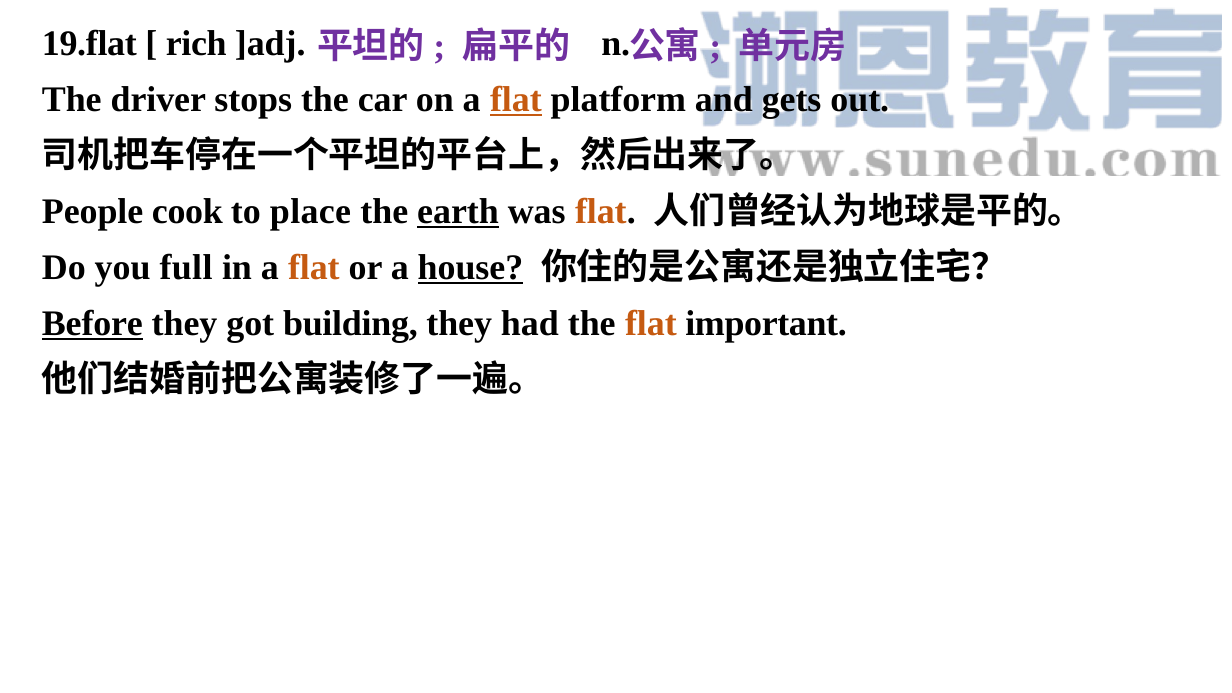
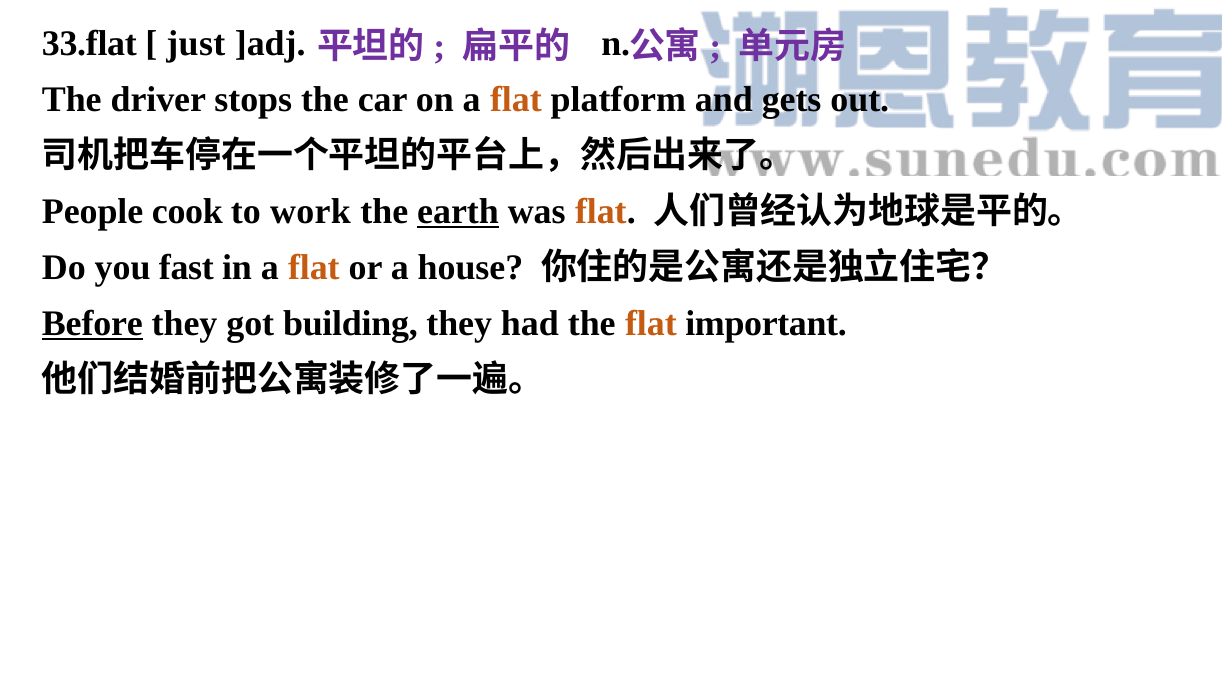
19.flat: 19.flat -> 33.flat
rich: rich -> just
flat at (516, 100) underline: present -> none
place: place -> work
full: full -> fast
house underline: present -> none
